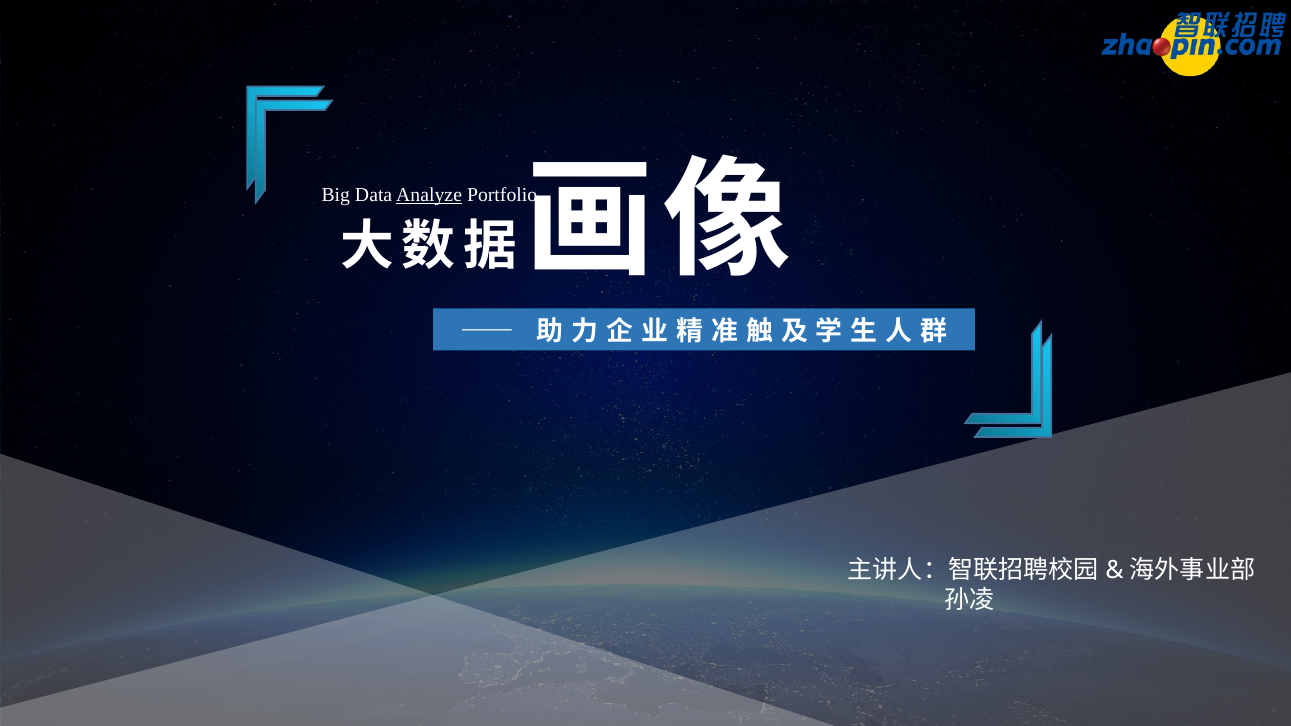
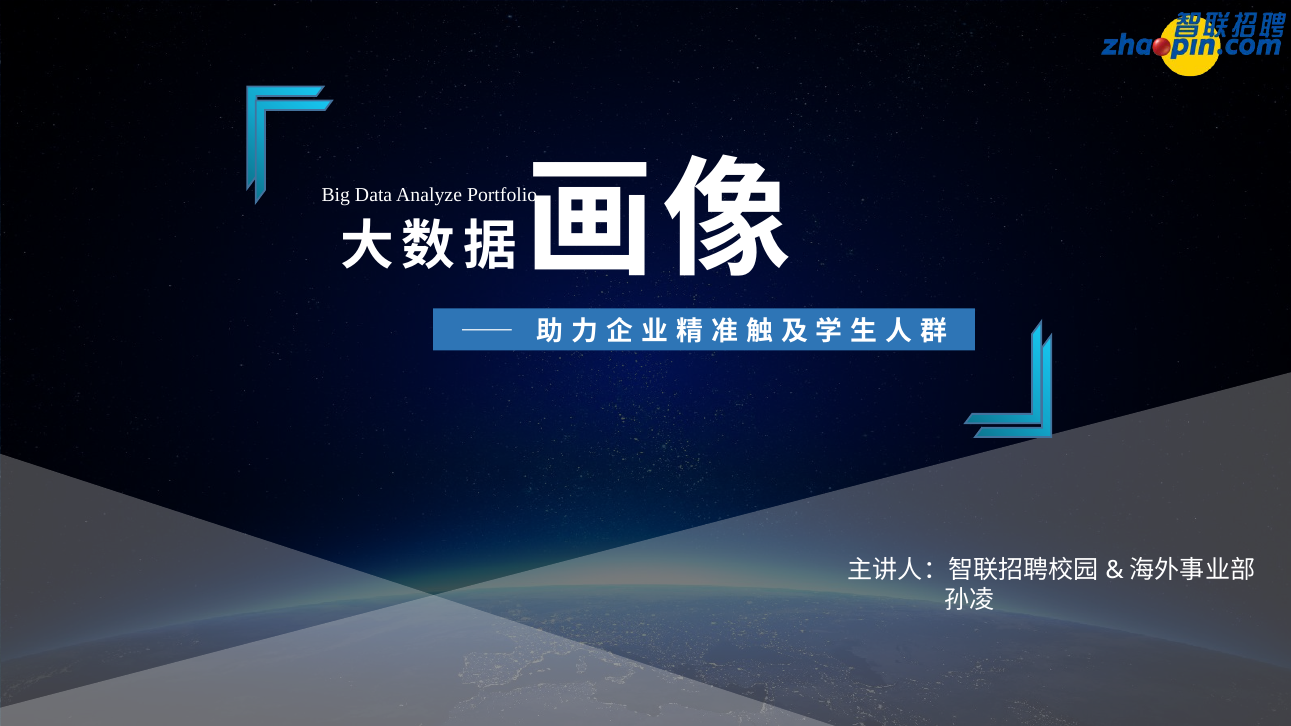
Analyze underline: present -> none
